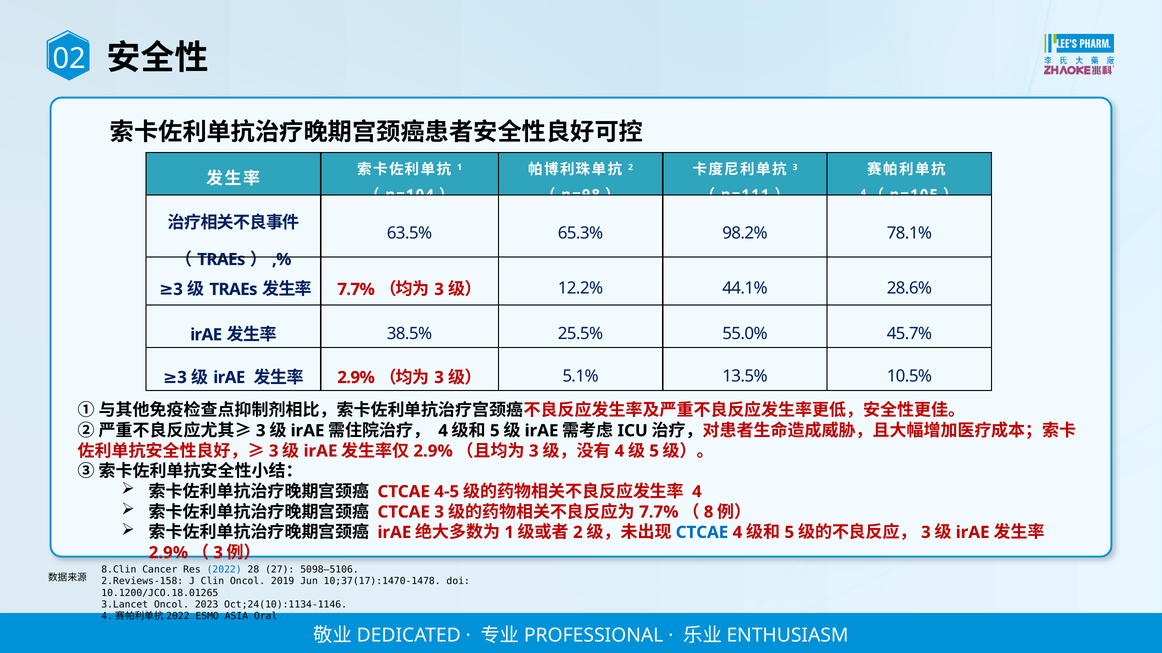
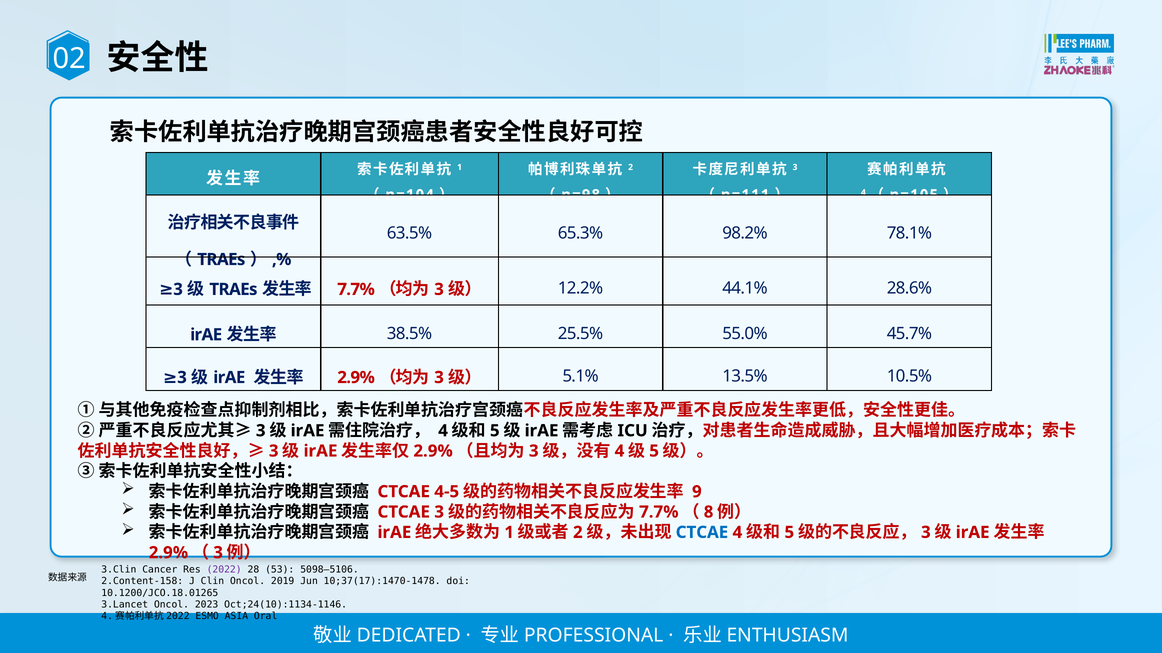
4 at (697, 492): 4 -> 9
8.Clin: 8.Clin -> 3.Clin
2022 colour: blue -> purple
27: 27 -> 53
2.Reviews-158: 2.Reviews-158 -> 2.Content-158
